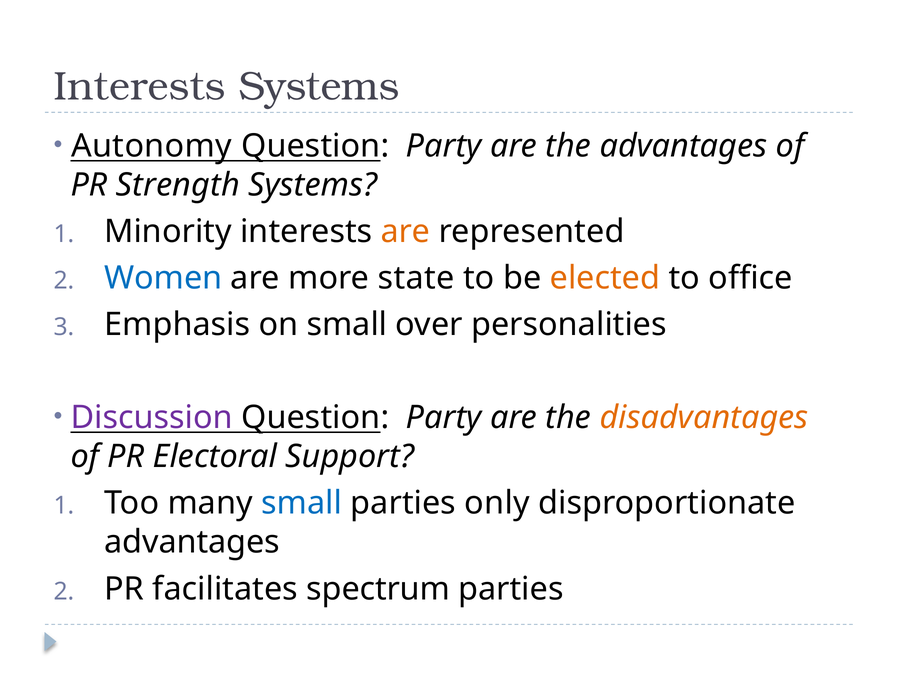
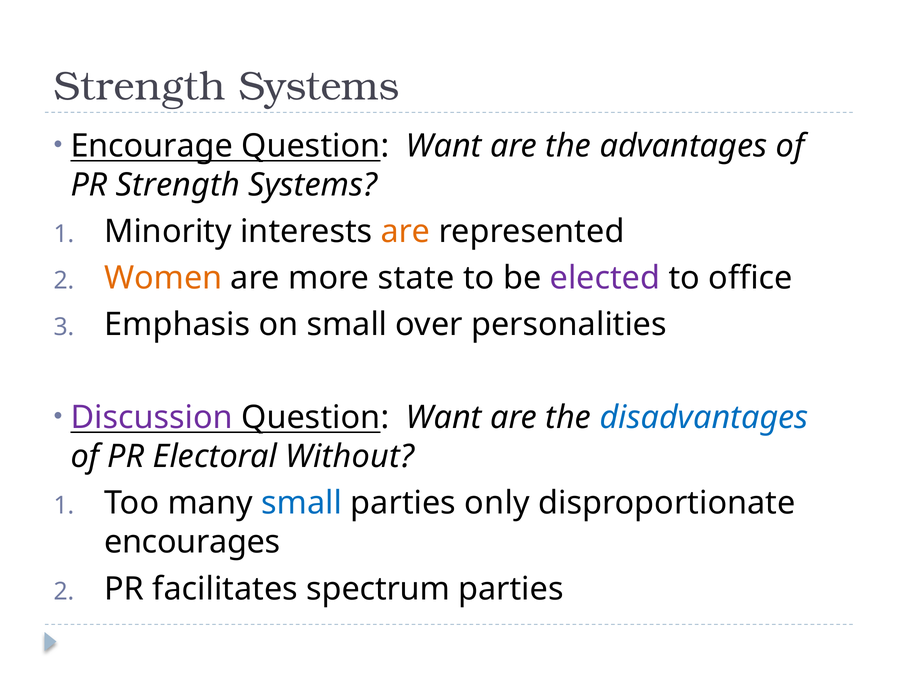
Interests at (140, 87): Interests -> Strength
Autonomy: Autonomy -> Encourage
Party at (444, 146): Party -> Want
Women colour: blue -> orange
elected colour: orange -> purple
Party at (444, 417): Party -> Want
disadvantages colour: orange -> blue
Support: Support -> Without
advantages at (192, 542): advantages -> encourages
